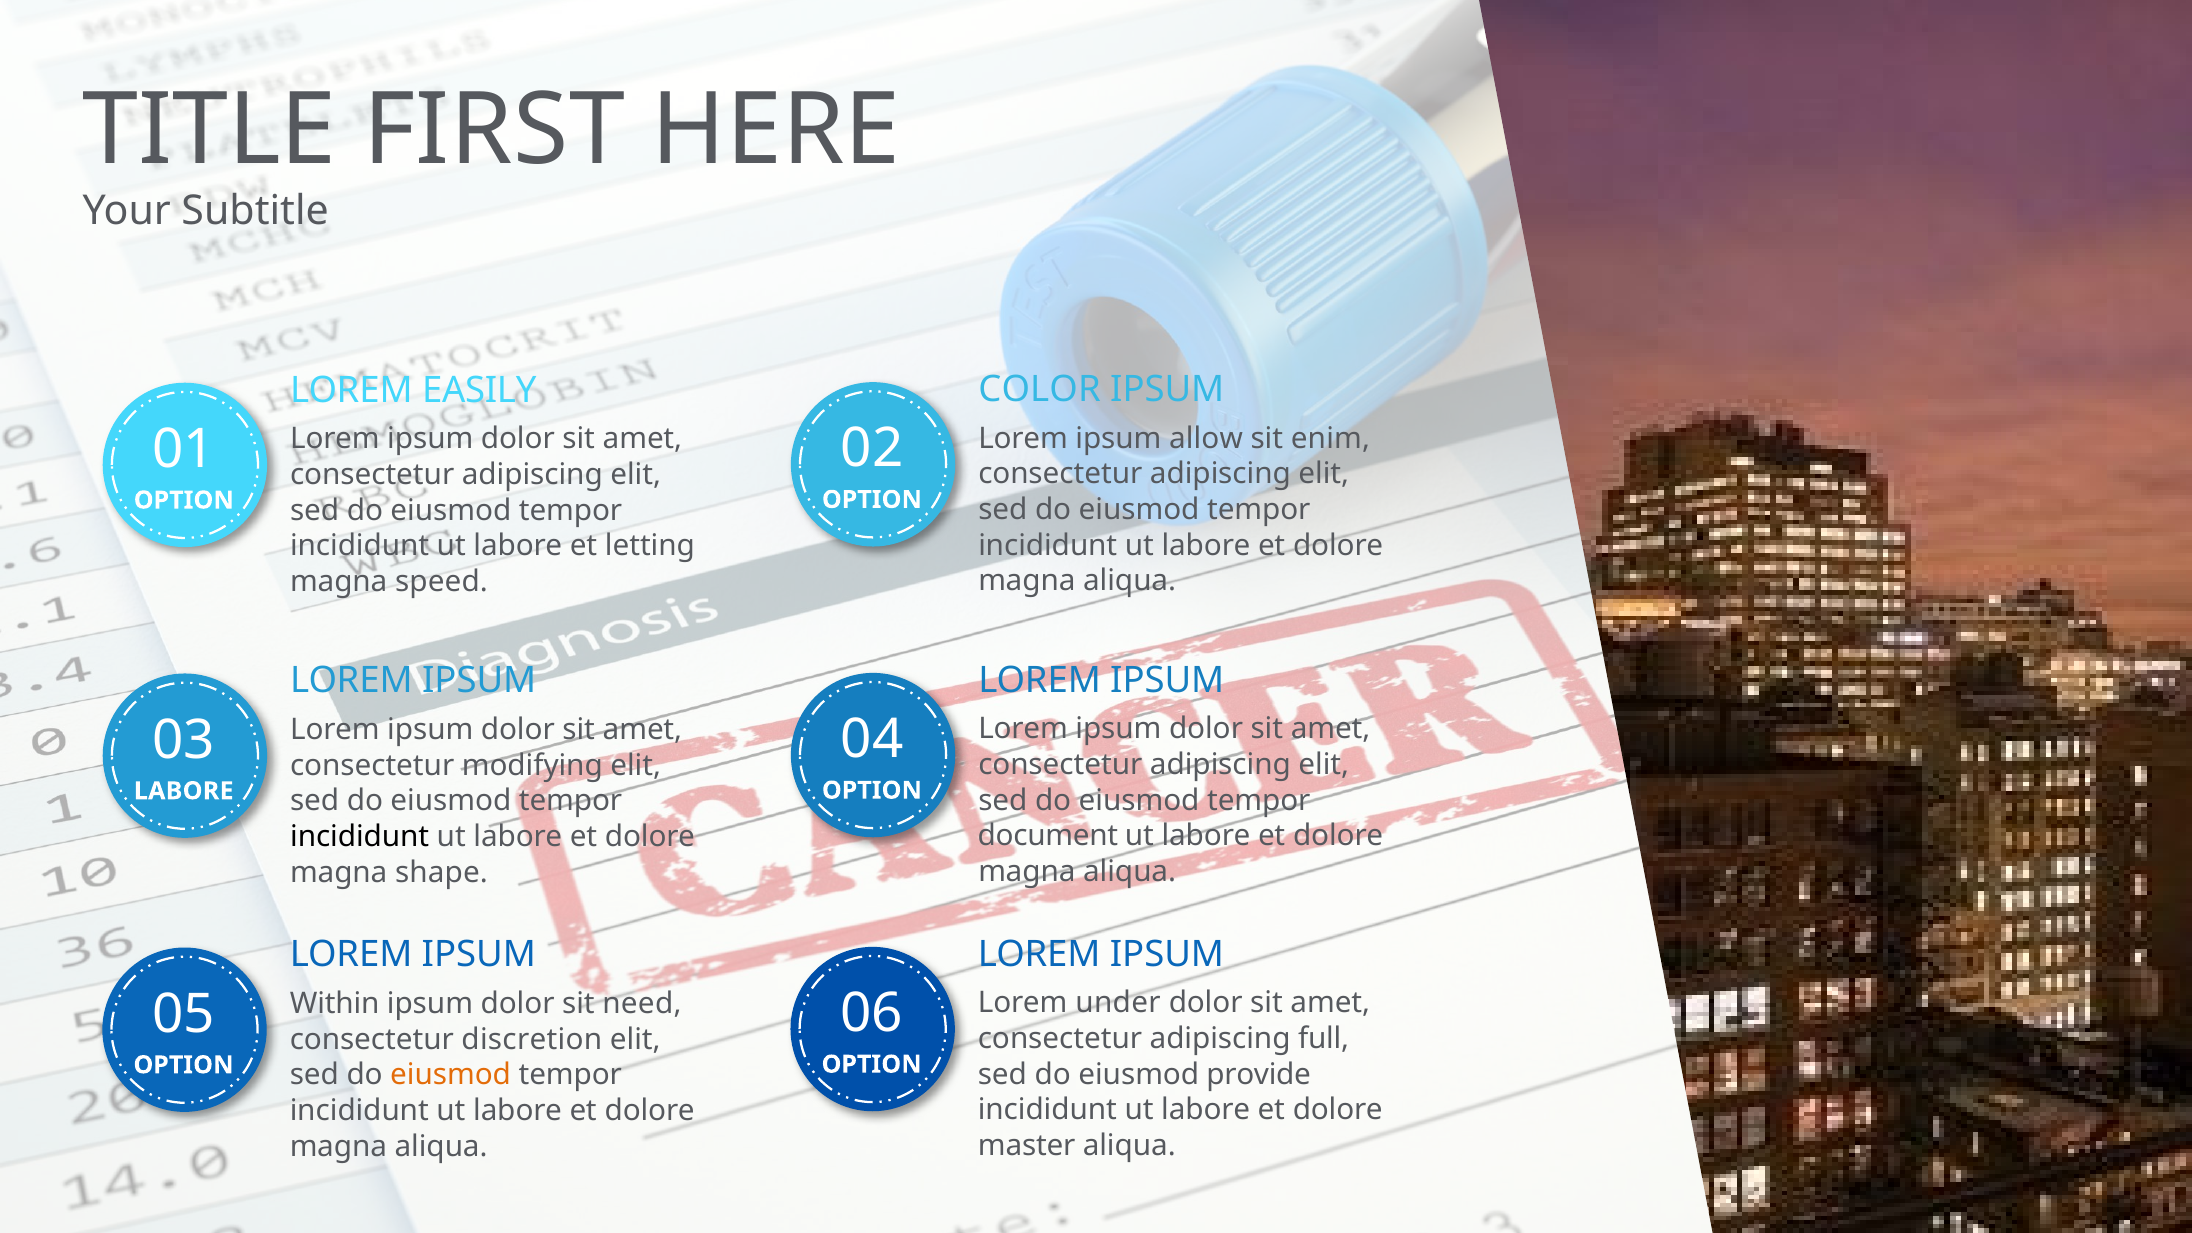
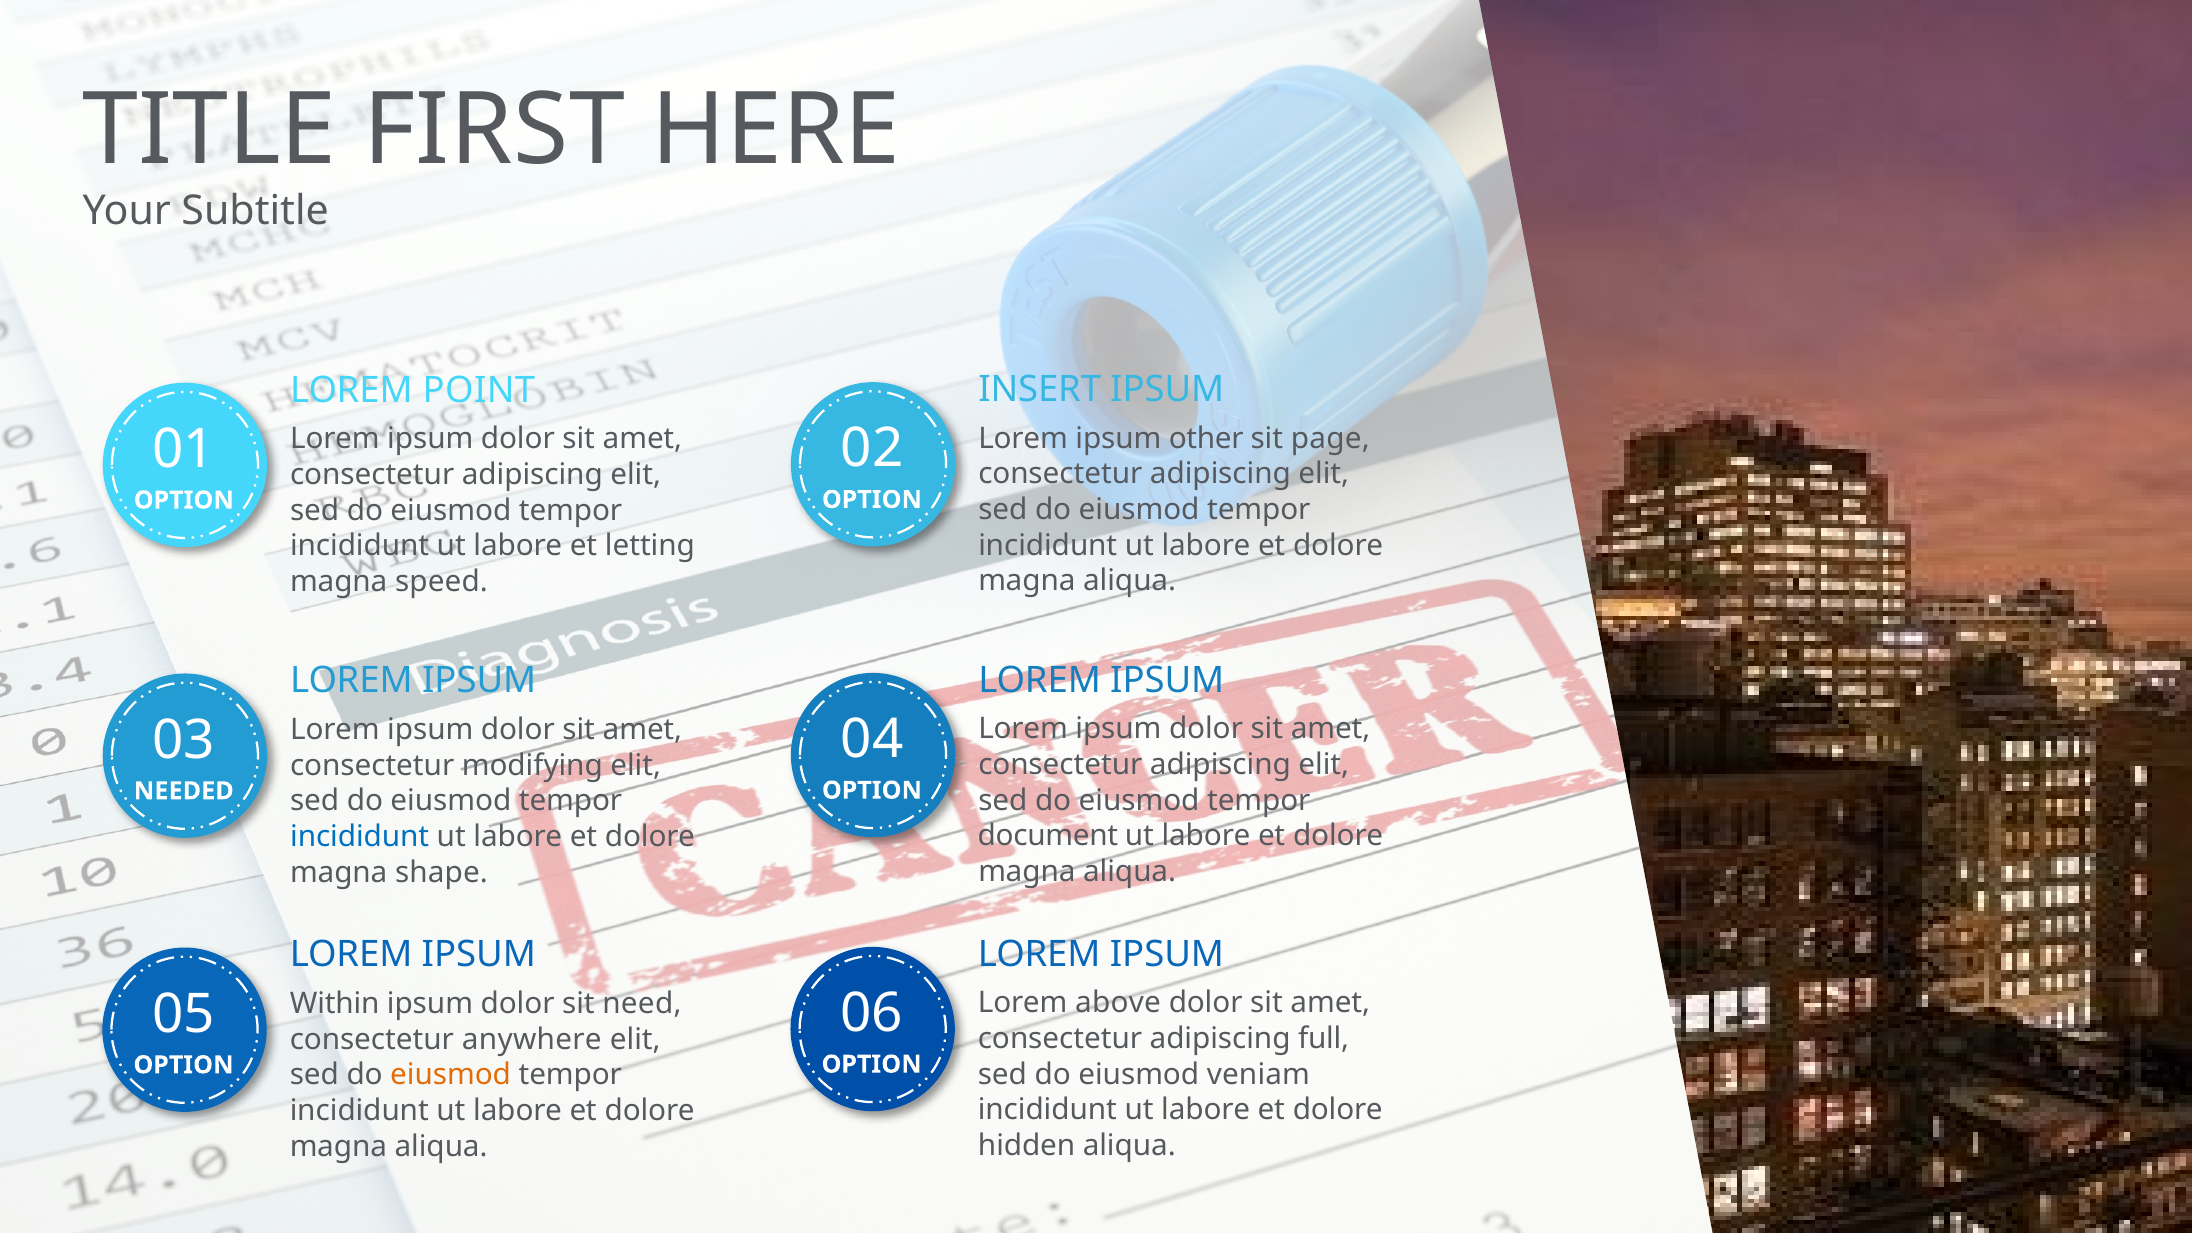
COLOR: COLOR -> INSERT
EASILY: EASILY -> POINT
allow: allow -> other
enim: enim -> page
LABORE at (184, 791): LABORE -> NEEDED
incididunt at (360, 837) colour: black -> blue
under: under -> above
discretion: discretion -> anywhere
provide: provide -> veniam
master: master -> hidden
